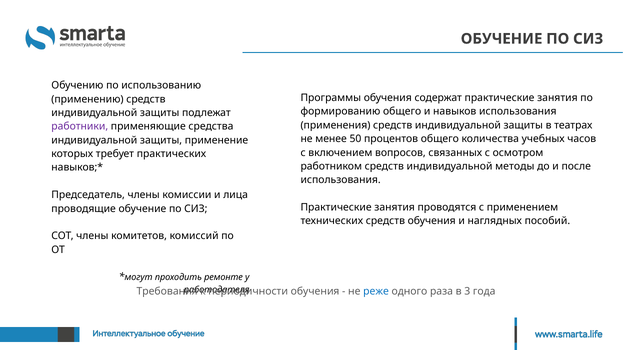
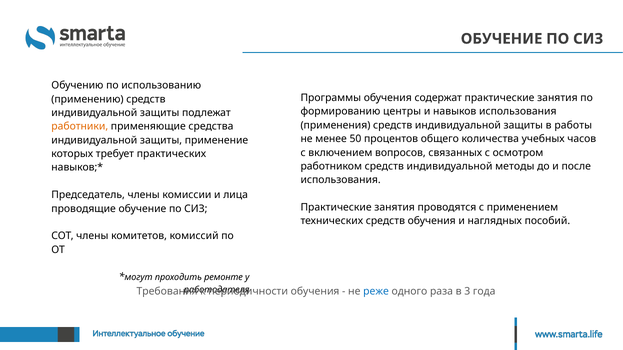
формированию общего: общего -> центры
театрах: театрах -> работы
работники colour: purple -> orange
